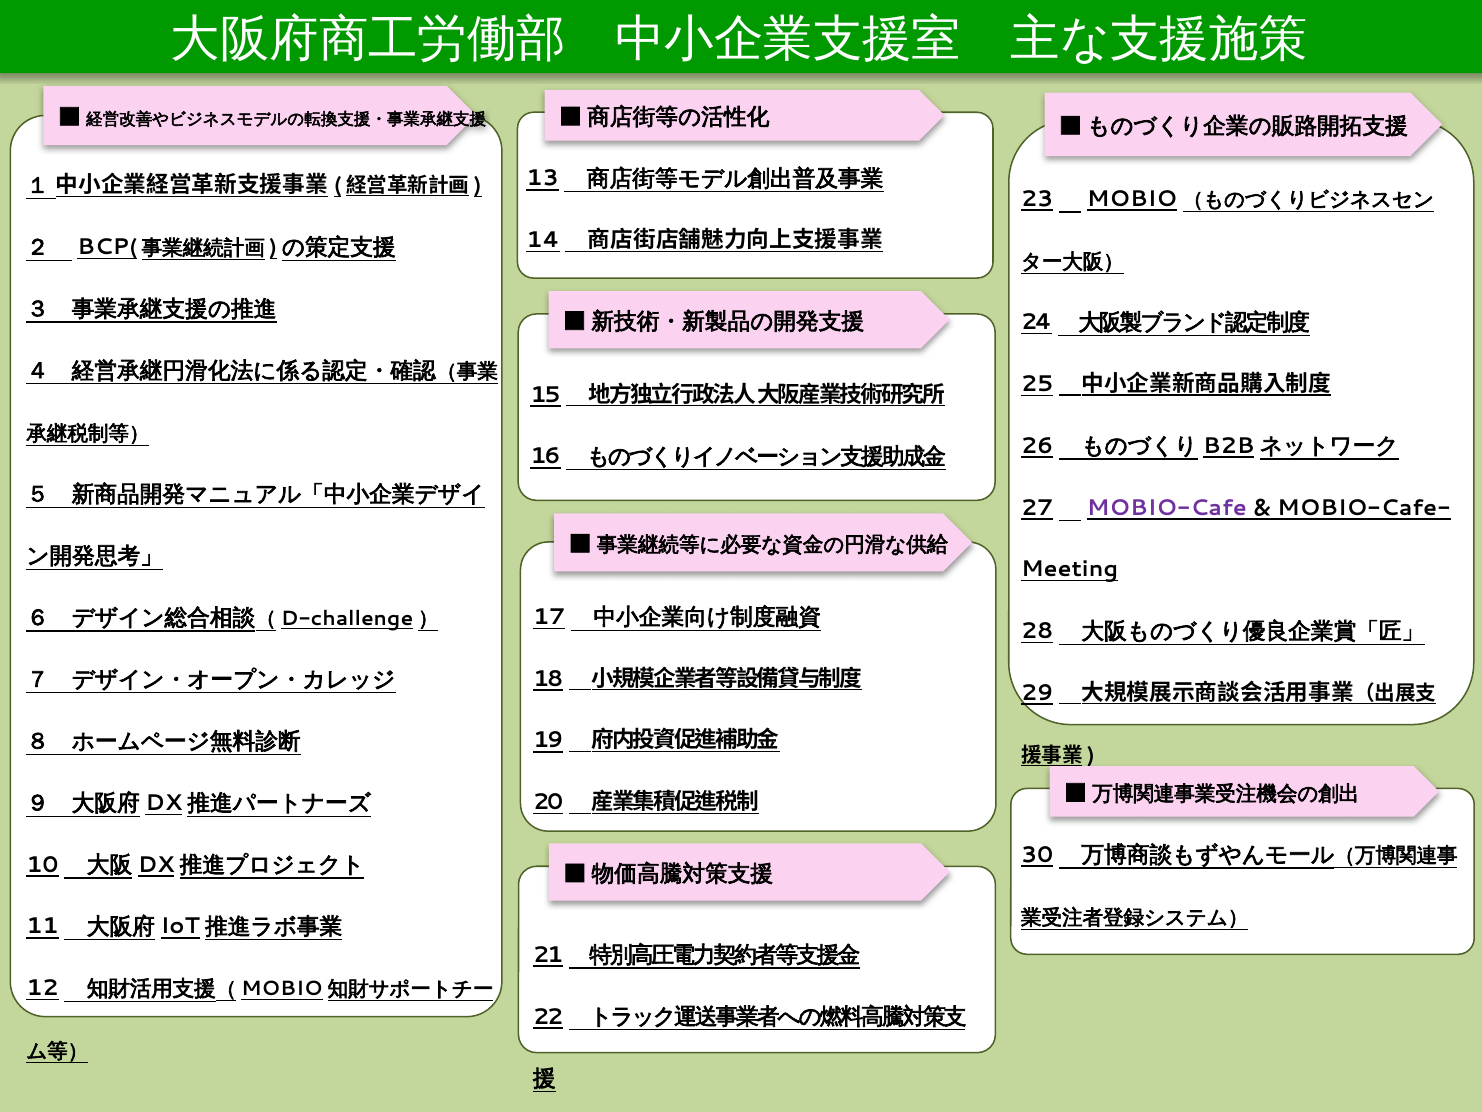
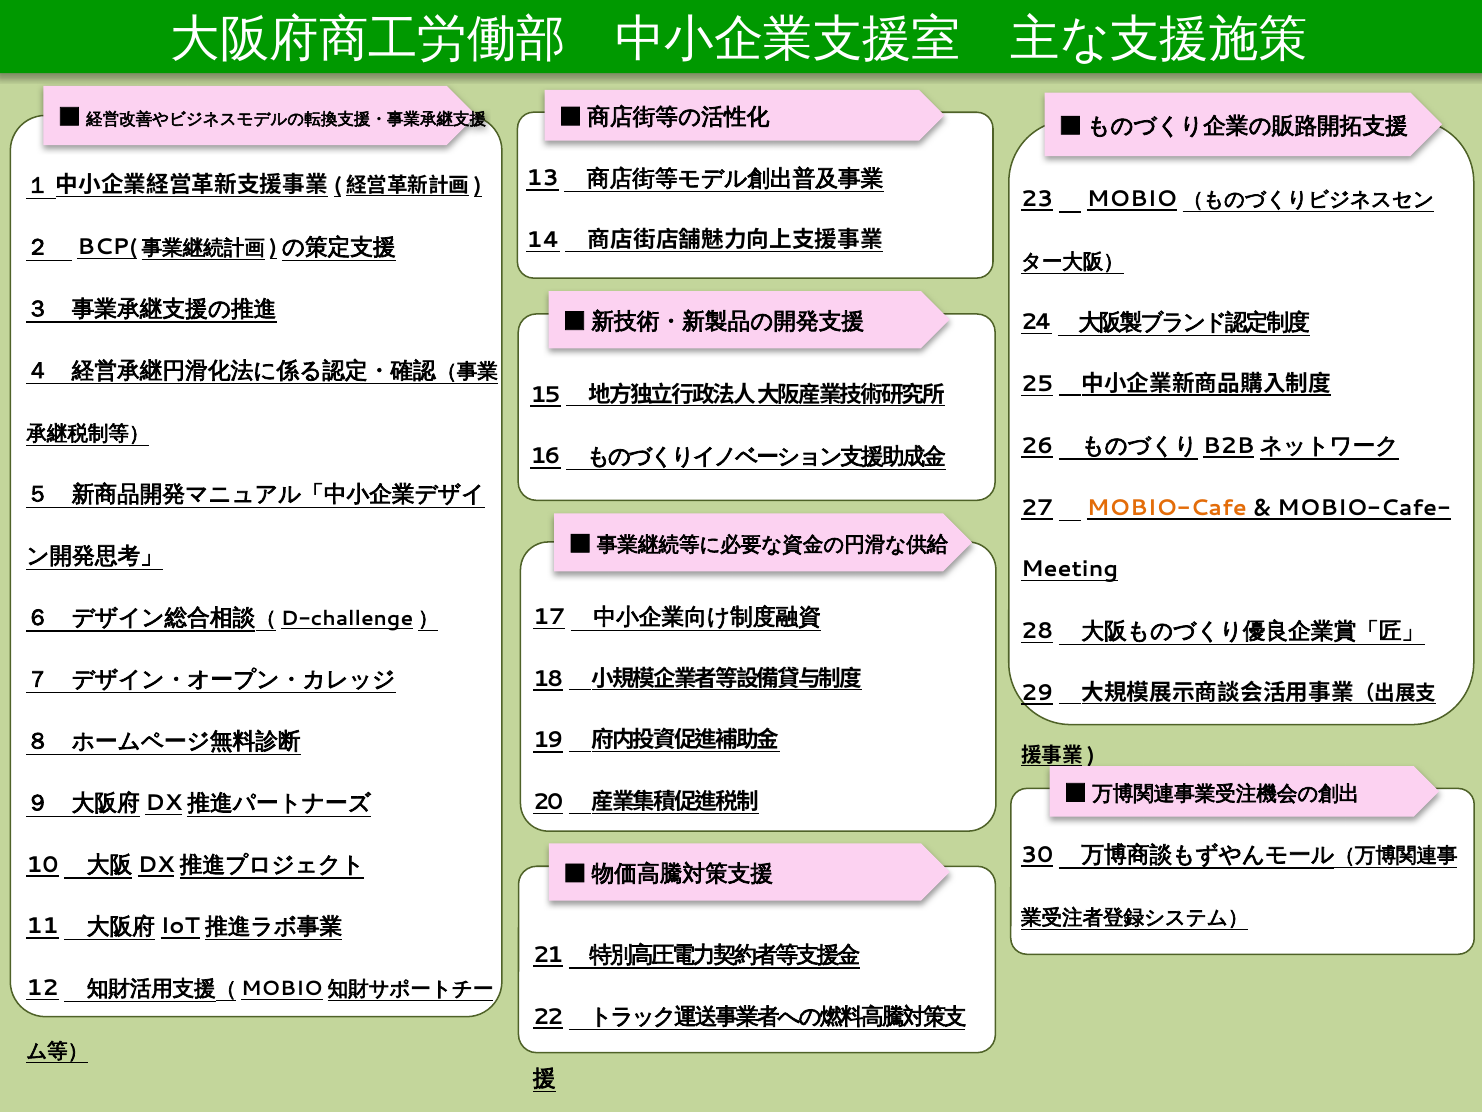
MOBIO-Cafe colour: purple -> orange
